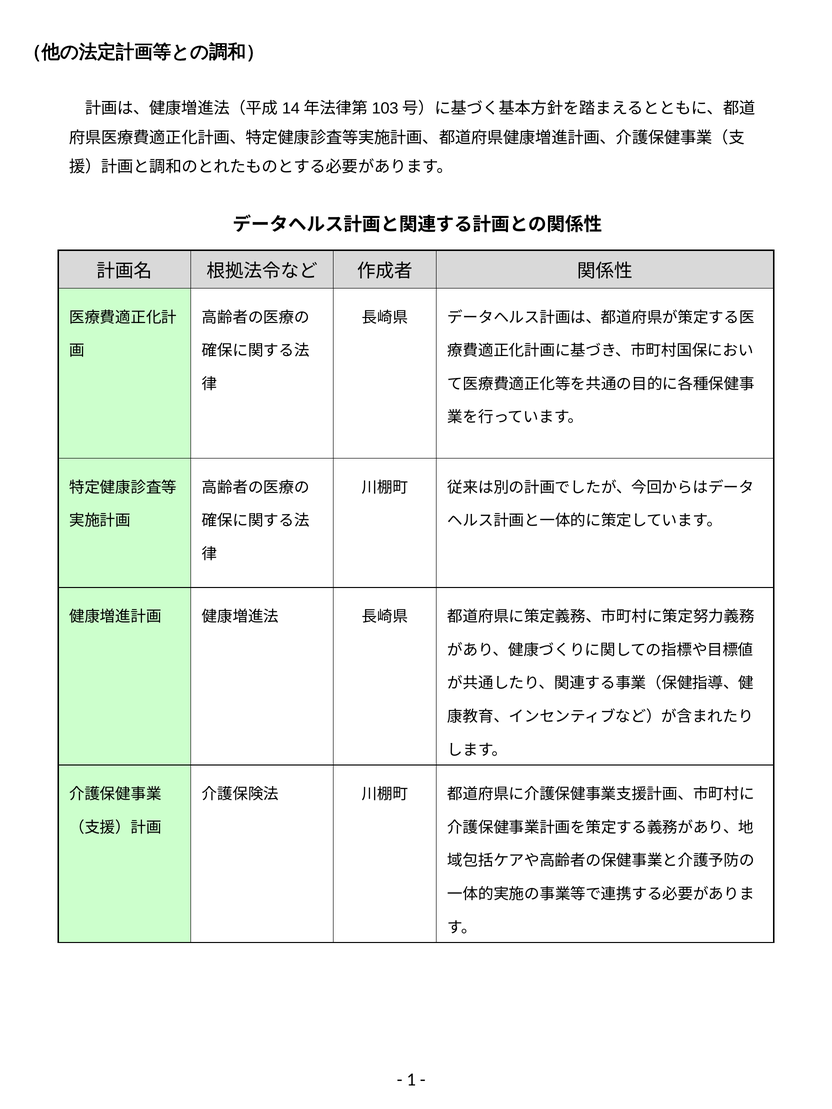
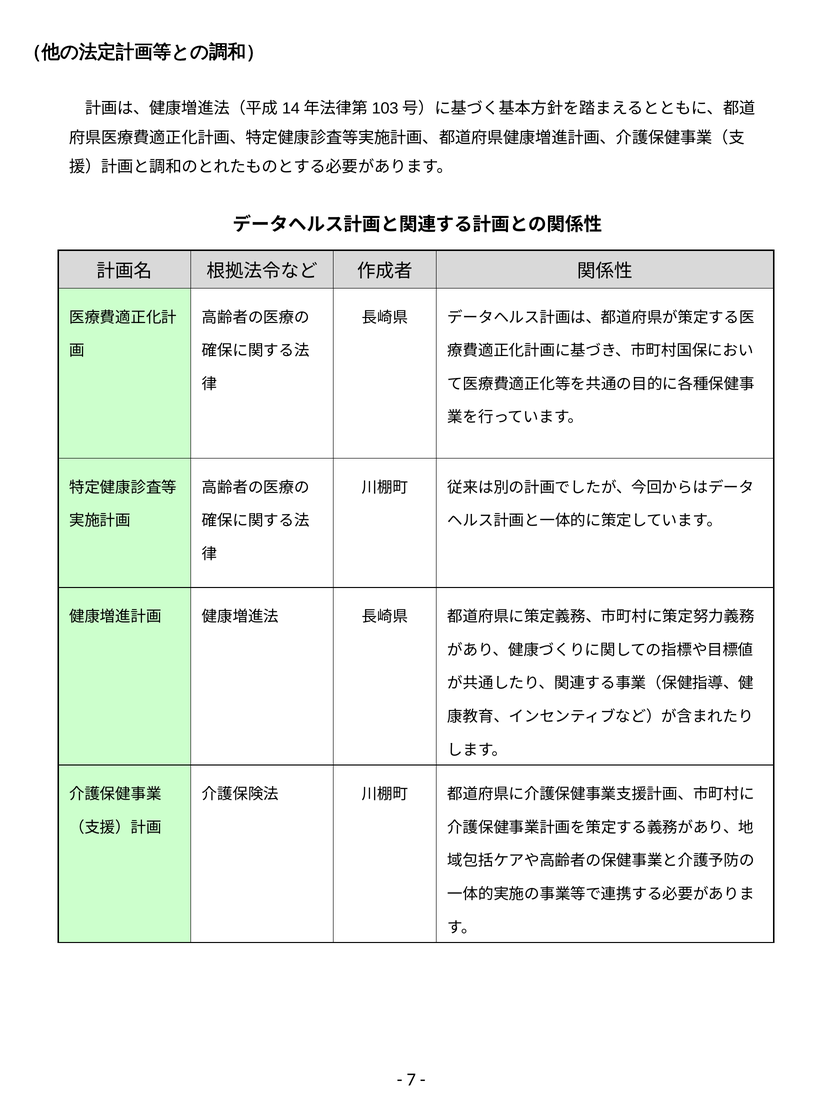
1: 1 -> 7
